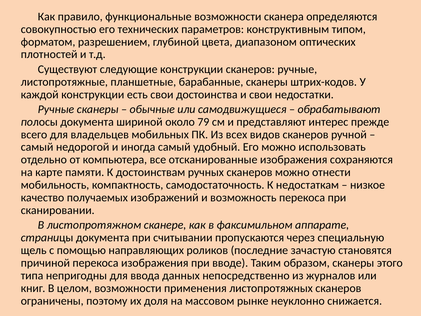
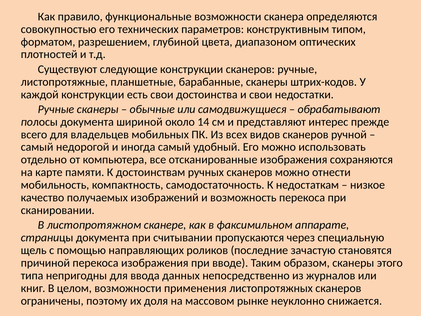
79: 79 -> 14
